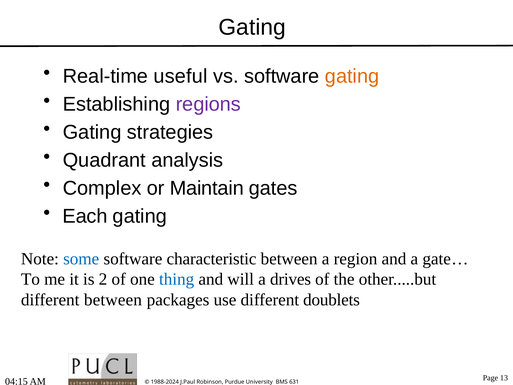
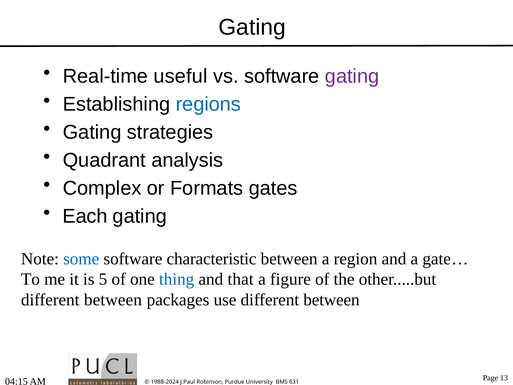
gating at (352, 76) colour: orange -> purple
regions colour: purple -> blue
Maintain: Maintain -> Formats
2: 2 -> 5
will: will -> that
drives: drives -> figure
use different doublets: doublets -> between
